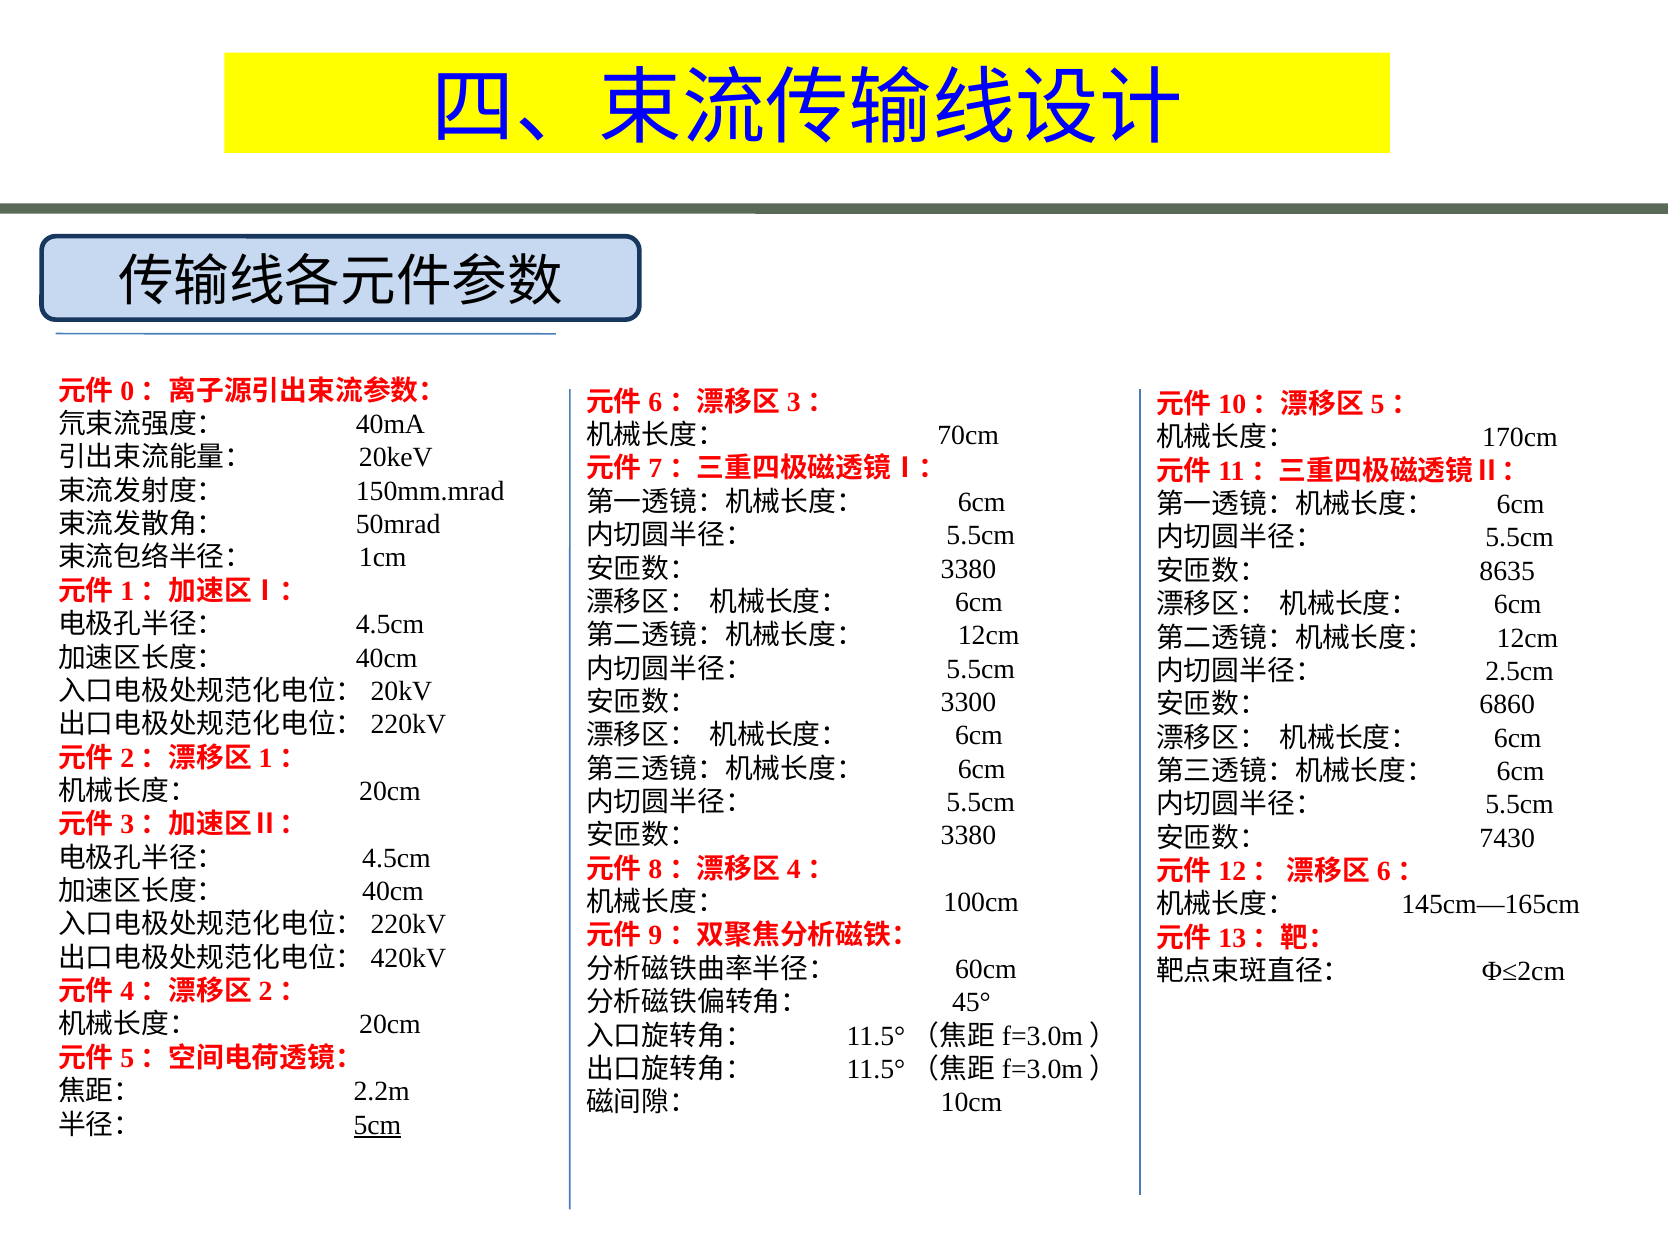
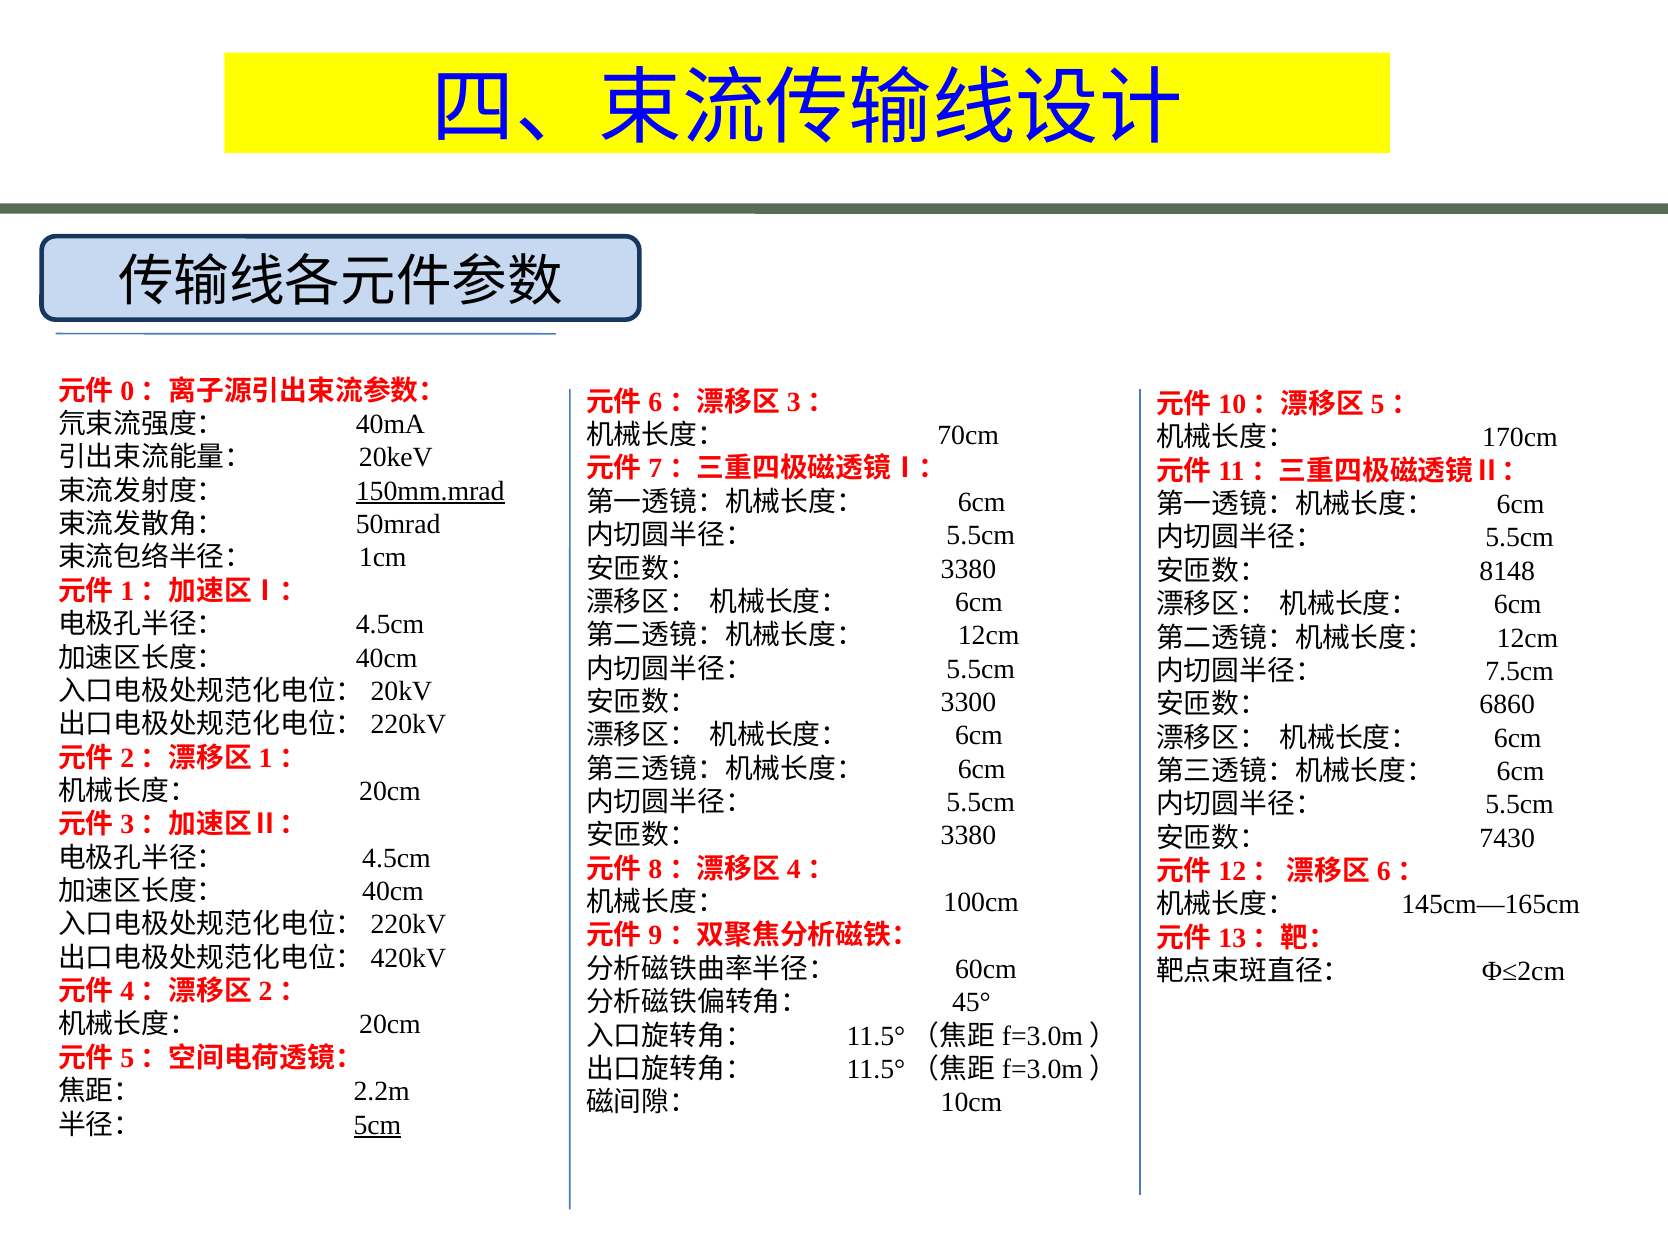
150mm.mrad underline: none -> present
8635: 8635 -> 8148
2.5cm: 2.5cm -> 7.5cm
